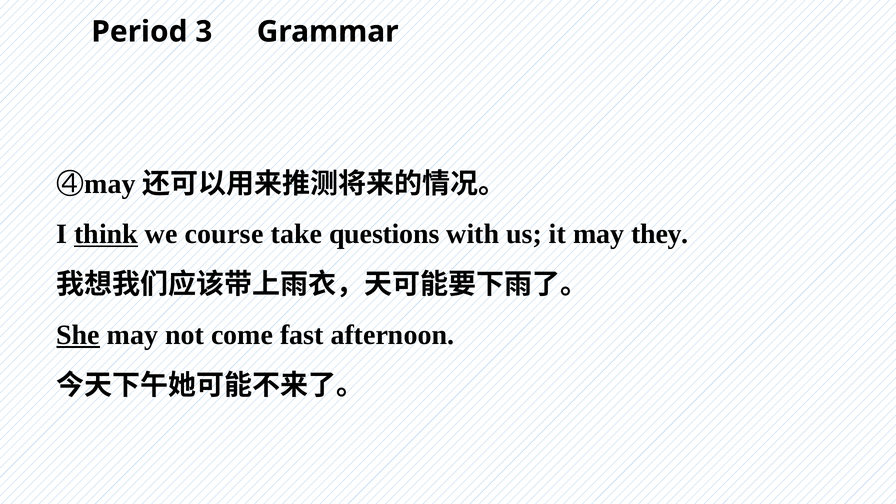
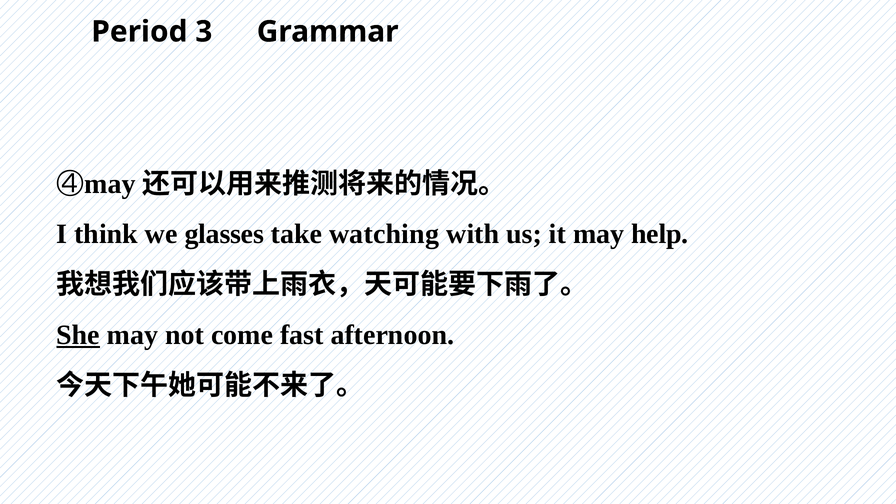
think underline: present -> none
course: course -> glasses
questions: questions -> watching
they: they -> help
